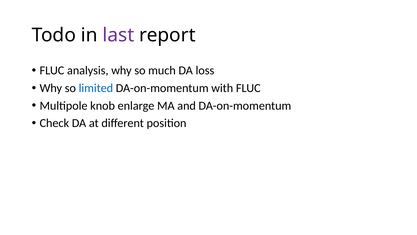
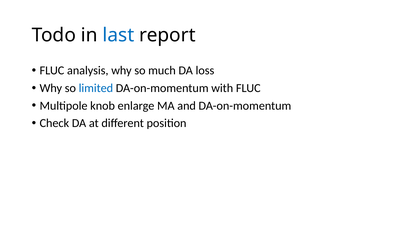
last colour: purple -> blue
